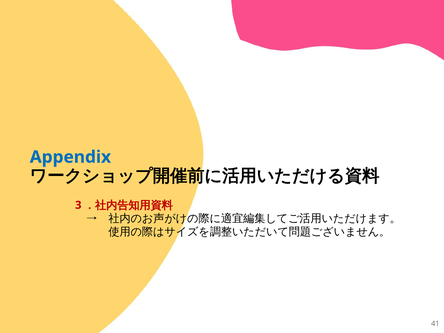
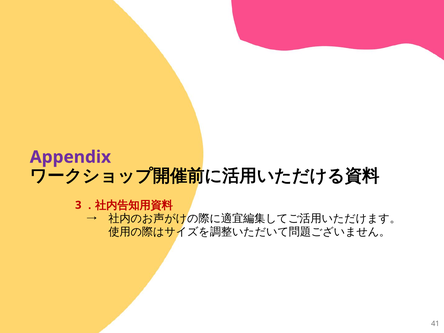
Appendix colour: blue -> purple
